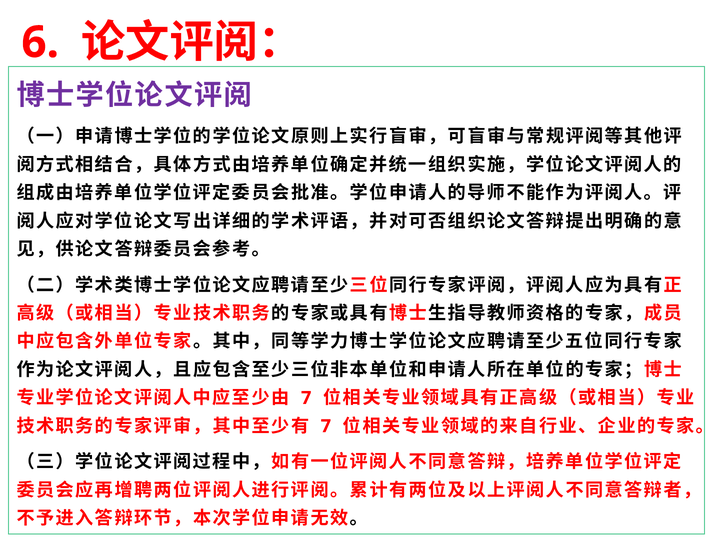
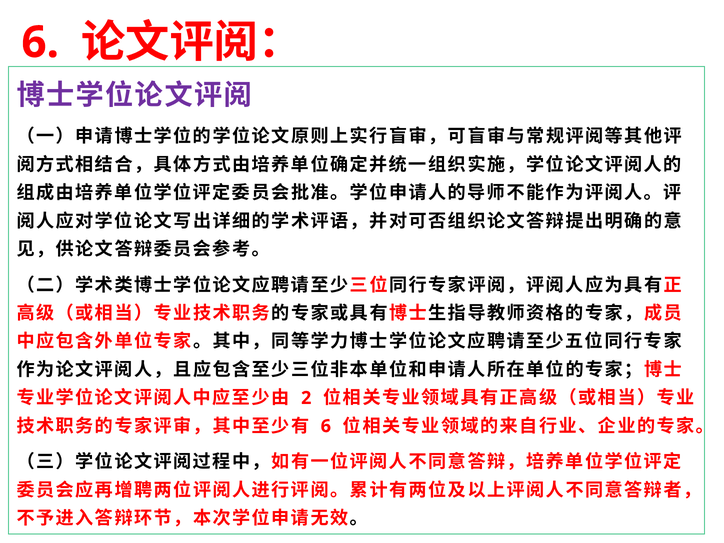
7 at (306, 398): 7 -> 2
7 at (326, 426): 7 -> 6
